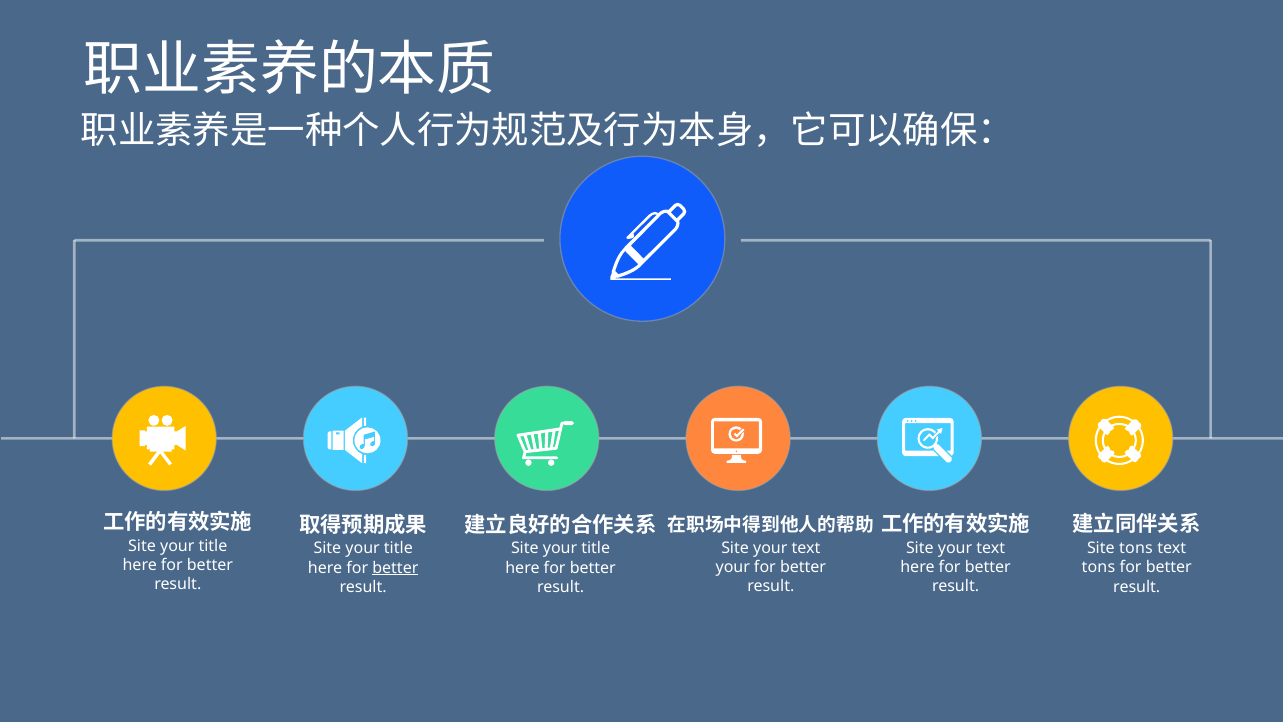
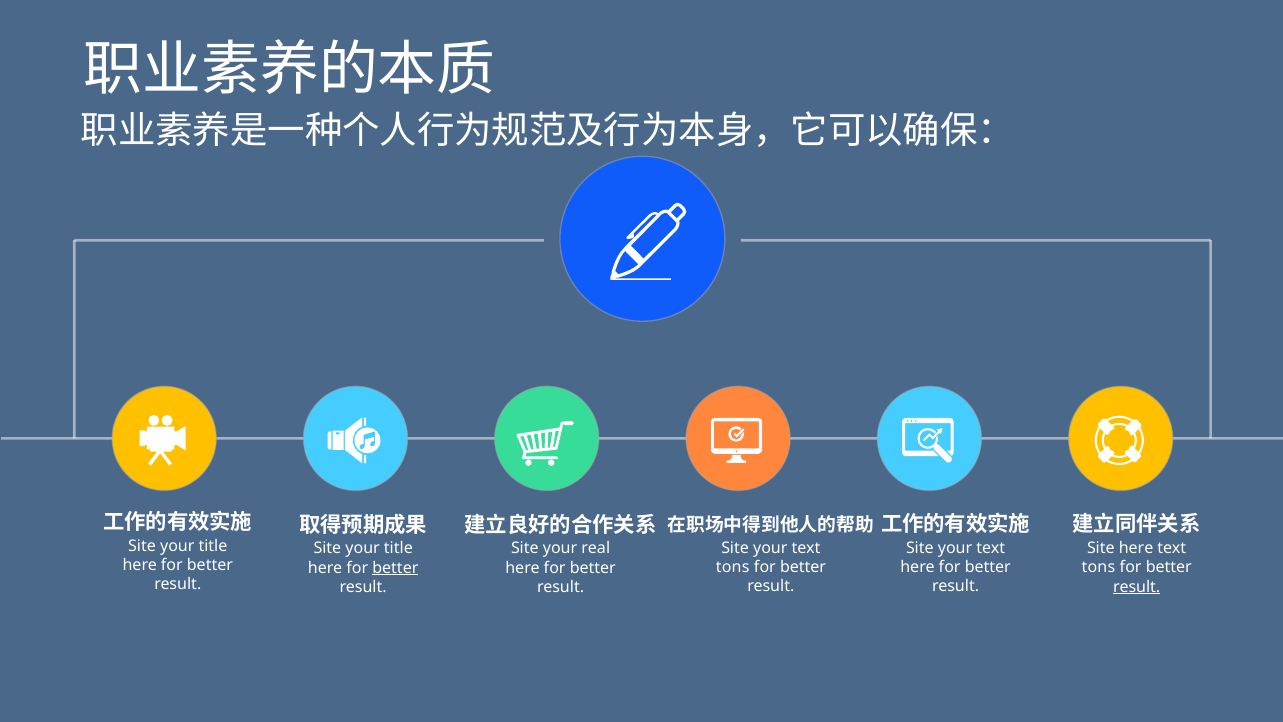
Site tons: tons -> here
title at (596, 548): title -> real
your at (733, 567): your -> tons
result at (1137, 587) underline: none -> present
